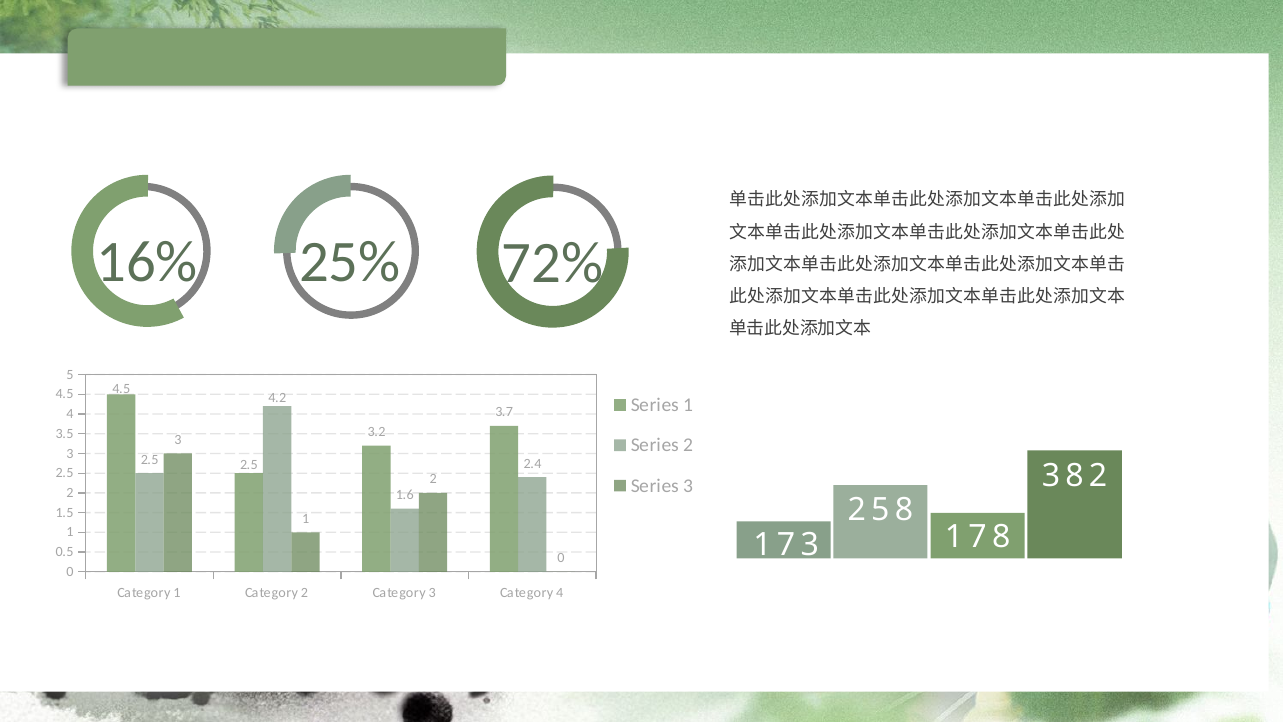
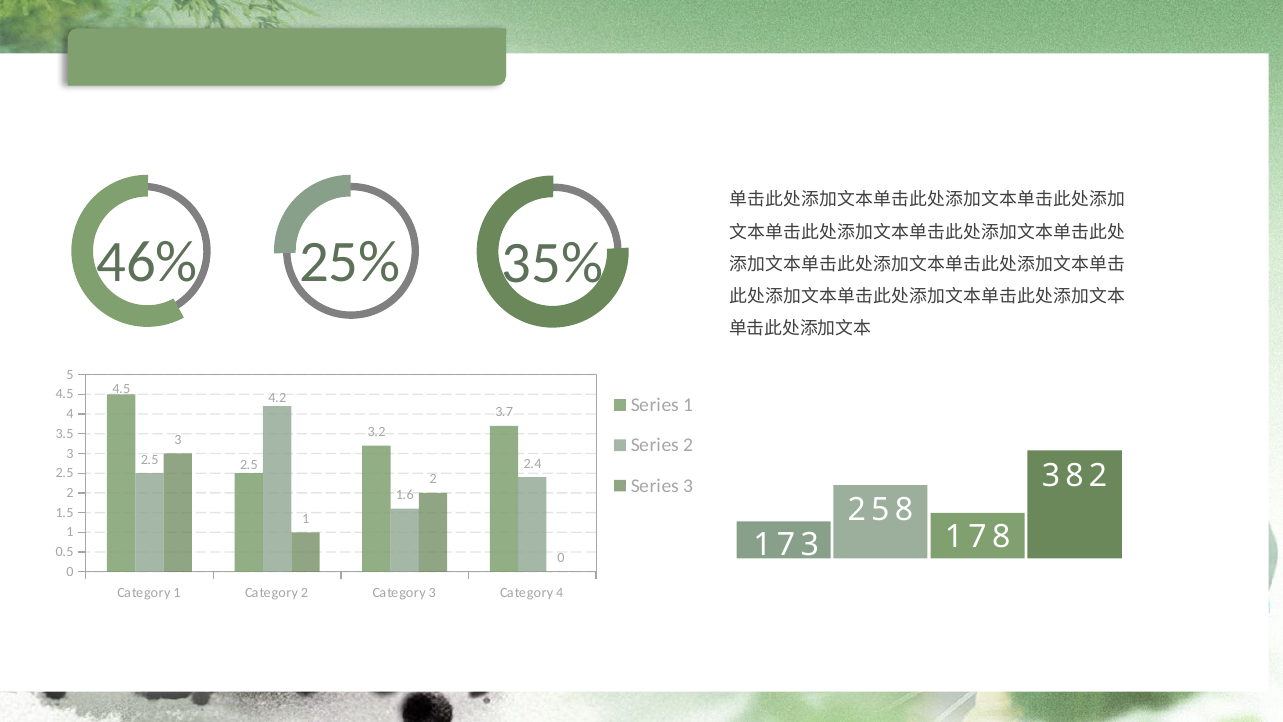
16%: 16% -> 46%
72%: 72% -> 35%
